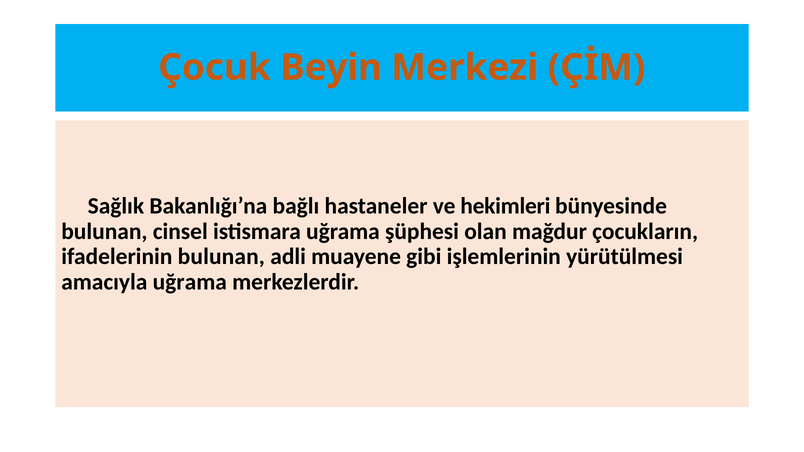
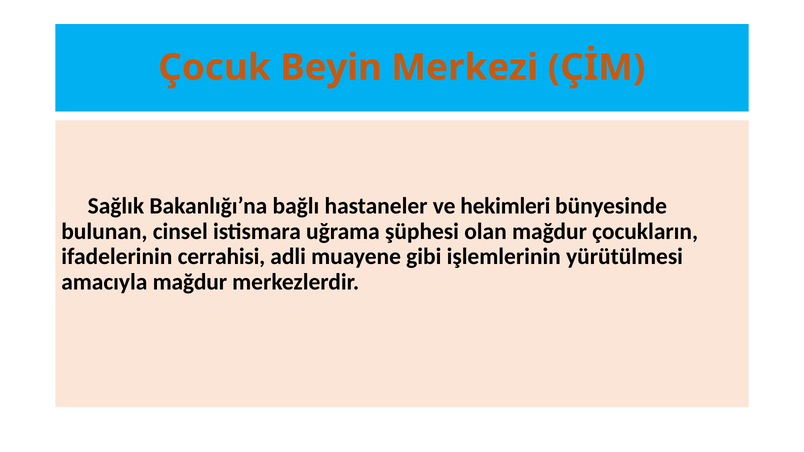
ifadelerinin bulunan: bulunan -> cerrahisi
amacıyla uğrama: uğrama -> mağdur
